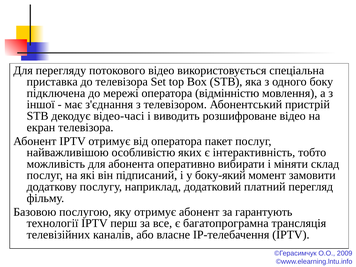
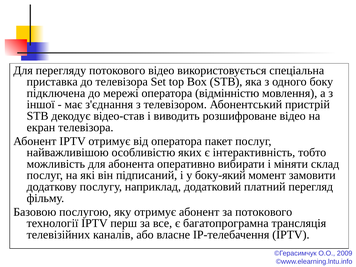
відео-часі: відео-часі -> відео-став
за гарантують: гарантують -> потокового
